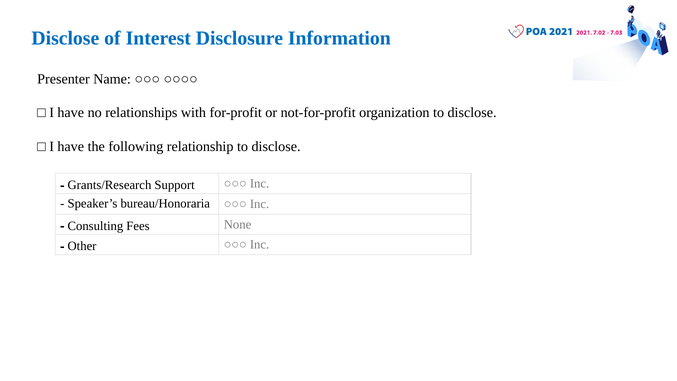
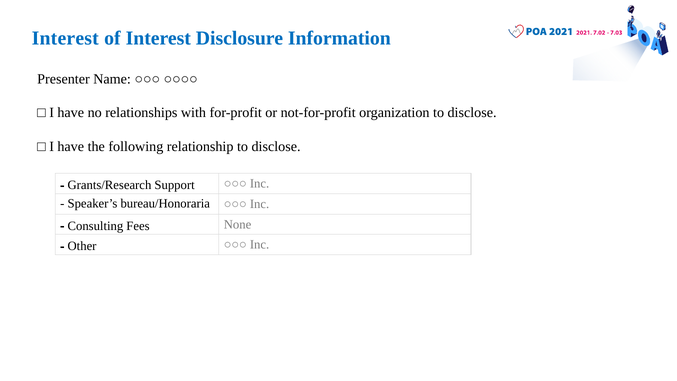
Disclose at (65, 38): Disclose -> Interest
